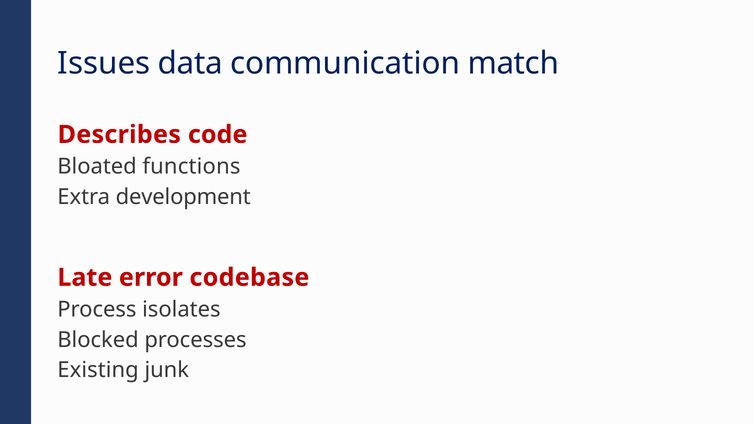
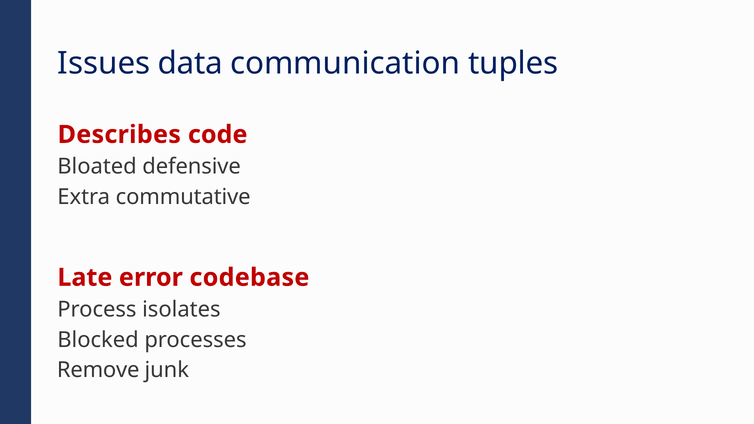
match: match -> tuples
functions: functions -> defensive
development: development -> commutative
Existing: Existing -> Remove
